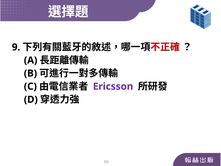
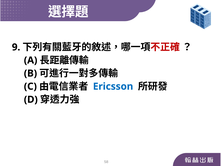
Ericsson colour: purple -> blue
